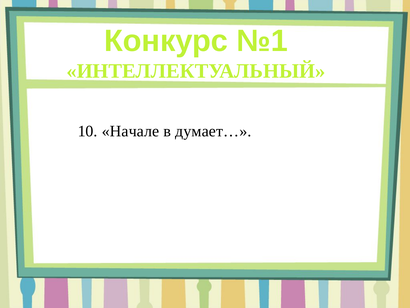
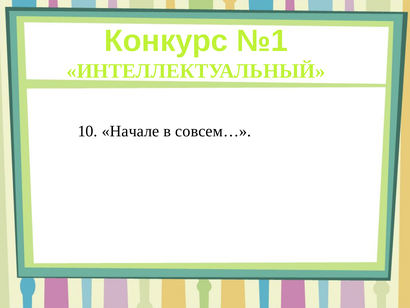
думает…: думает… -> совсем…
